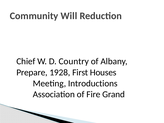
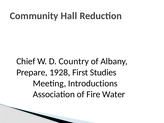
Will: Will -> Hall
Houses: Houses -> Studies
Grand: Grand -> Water
